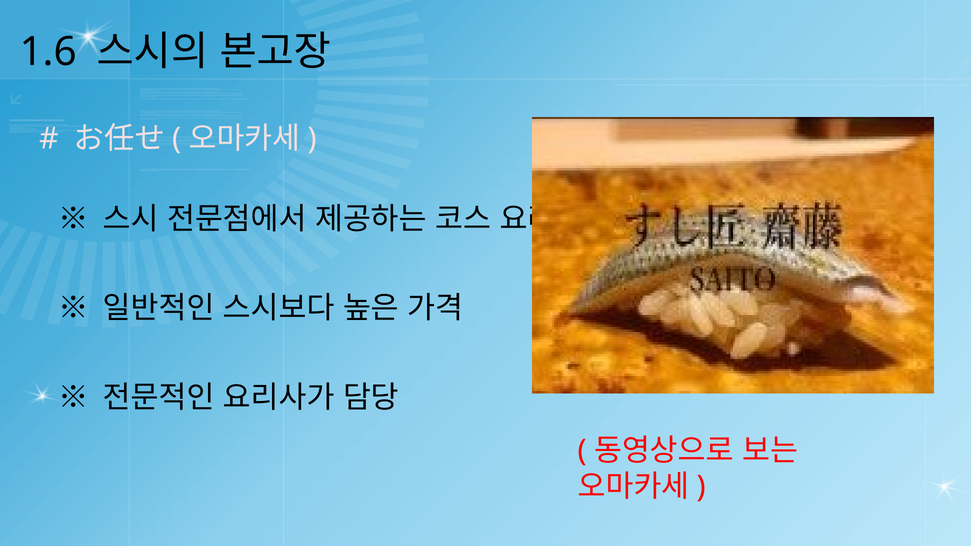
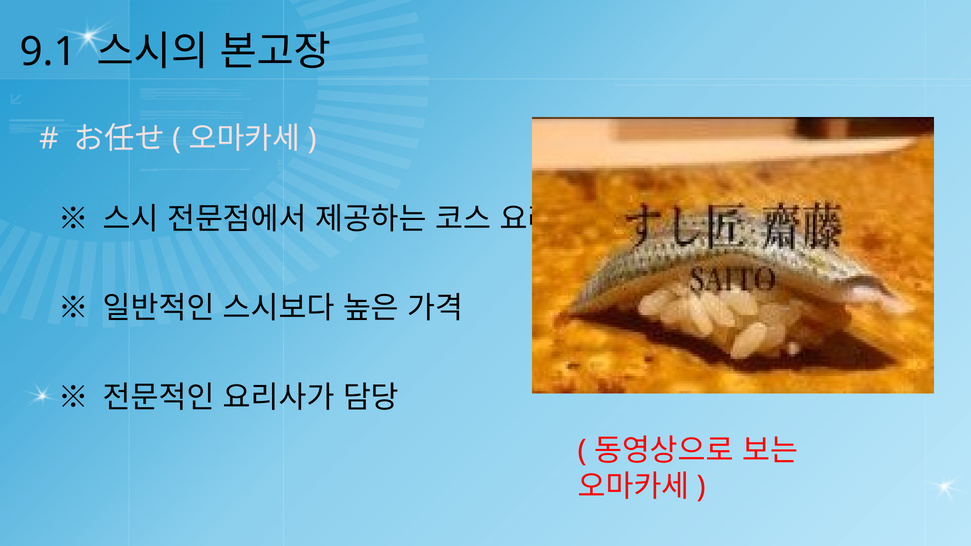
1.6: 1.6 -> 9.1
